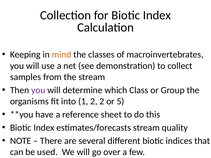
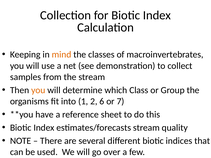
you at (38, 90) colour: purple -> orange
2 2: 2 -> 6
5: 5 -> 7
